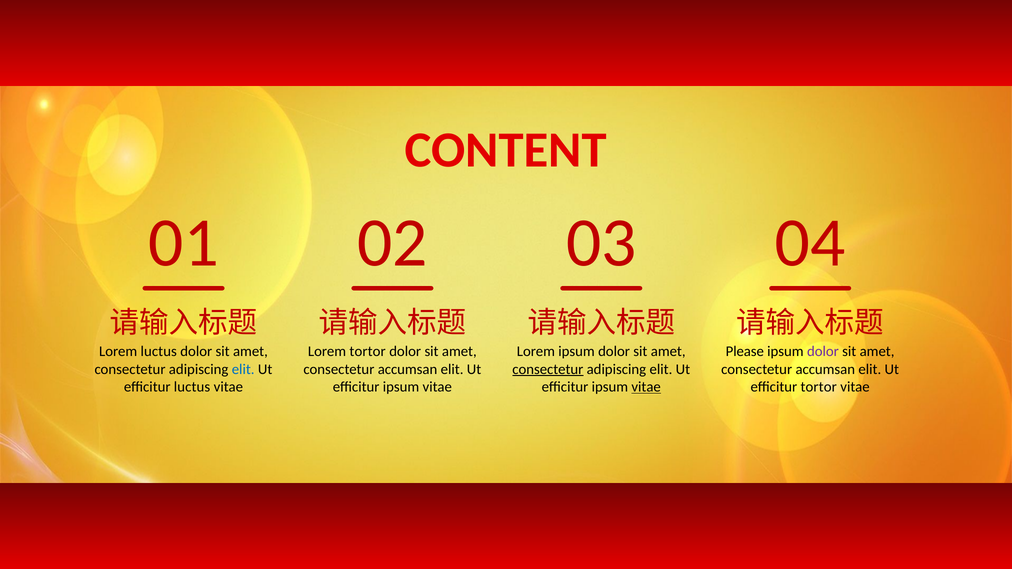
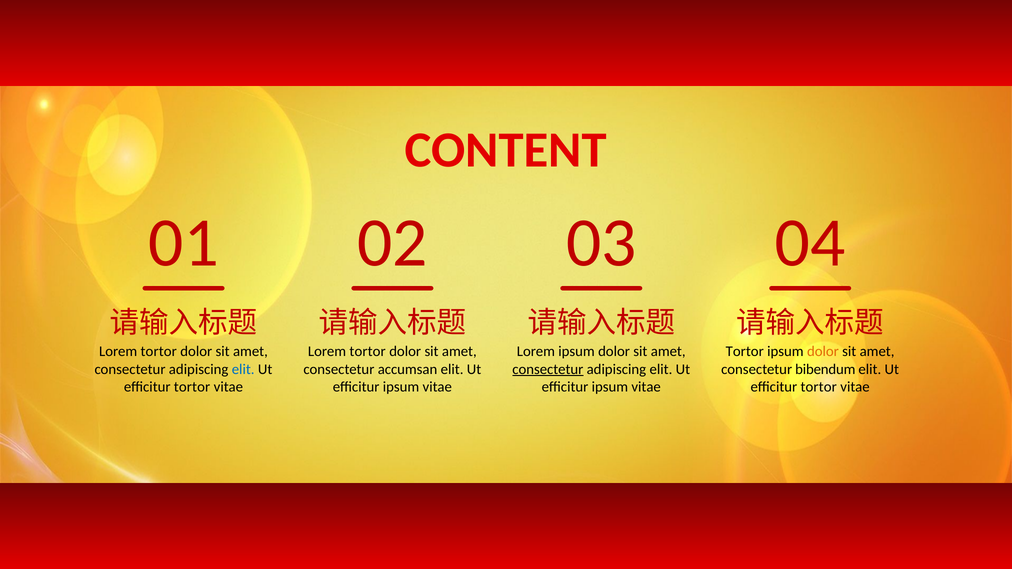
luctus at (159, 352): luctus -> tortor
Please at (745, 352): Please -> Tortor
dolor at (823, 352) colour: purple -> orange
accumsan at (825, 369): accumsan -> bibendum
luctus at (192, 387): luctus -> tortor
vitae at (646, 387) underline: present -> none
